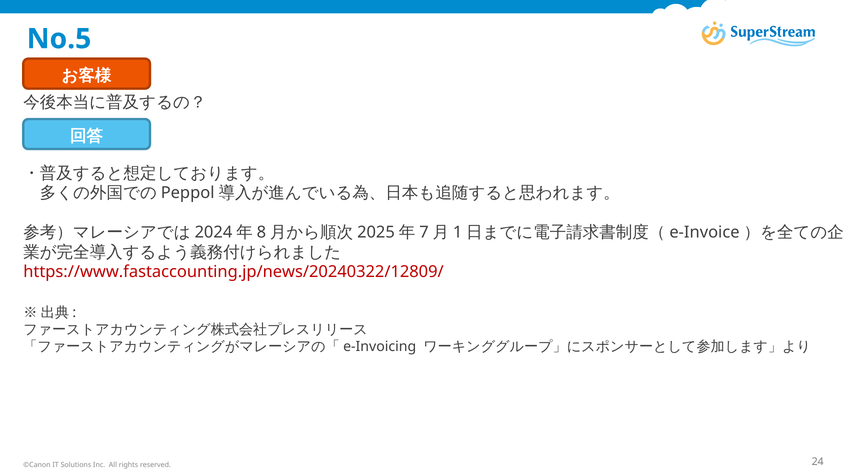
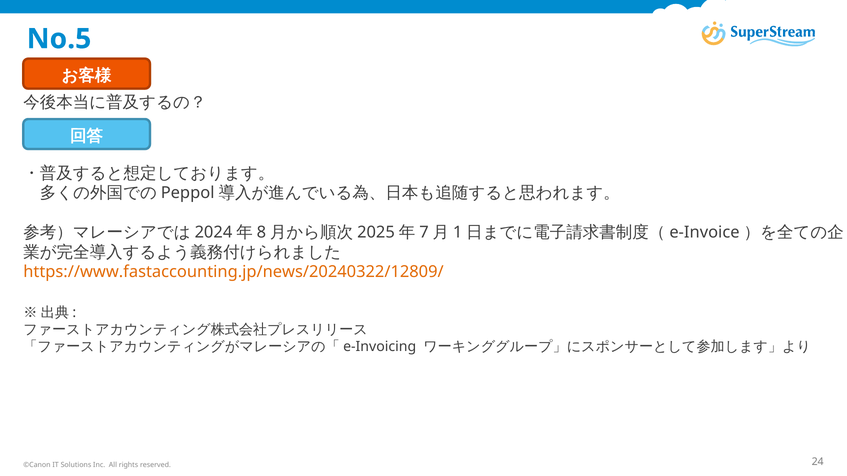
https://www.fastaccounting.jp/news/20240322/12809/ colour: red -> orange
